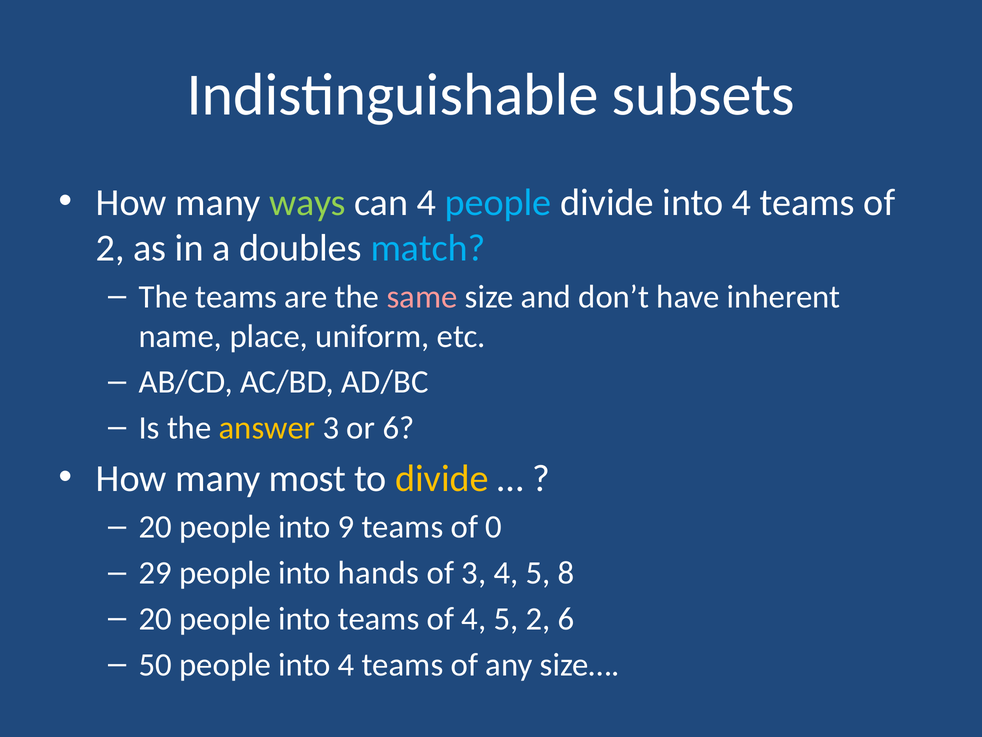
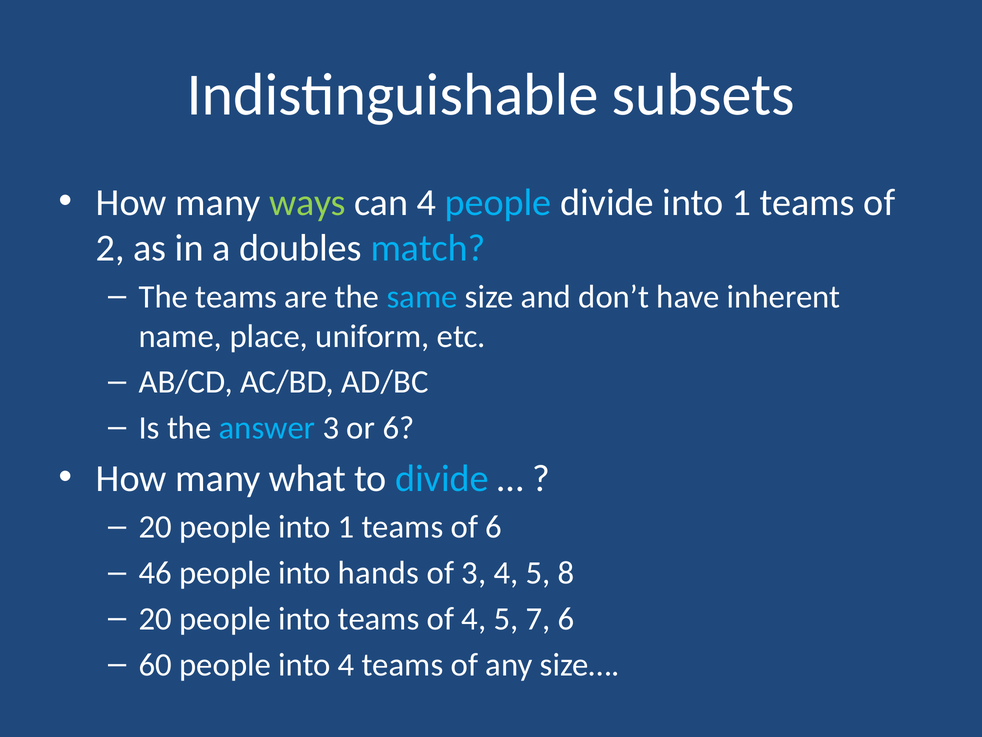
divide into 4: 4 -> 1
same colour: pink -> light blue
answer colour: yellow -> light blue
most: most -> what
divide at (442, 478) colour: yellow -> light blue
people into 9: 9 -> 1
of 0: 0 -> 6
29: 29 -> 46
5 2: 2 -> 7
50: 50 -> 60
